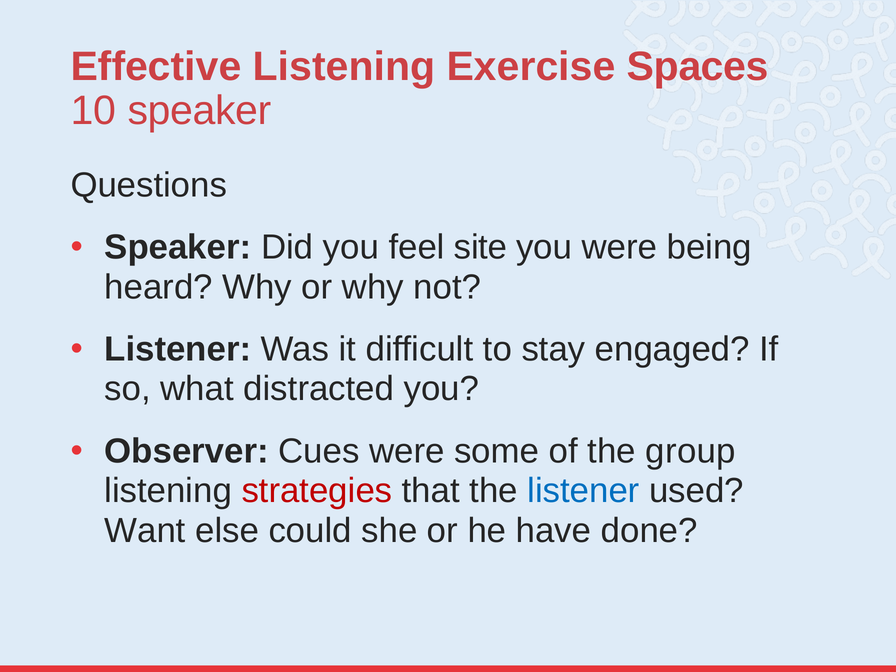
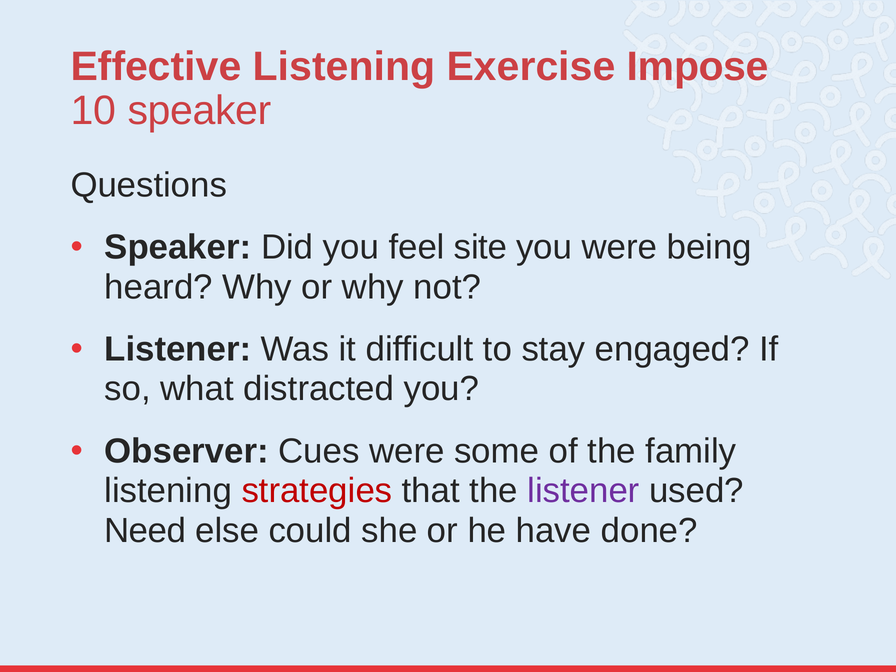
Spaces: Spaces -> Impose
group: group -> family
listener at (583, 491) colour: blue -> purple
Want: Want -> Need
